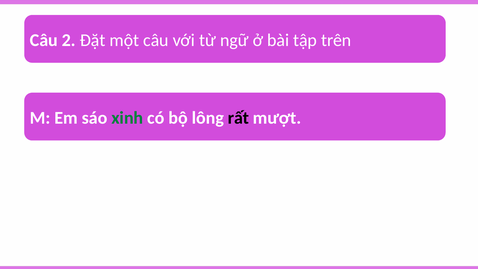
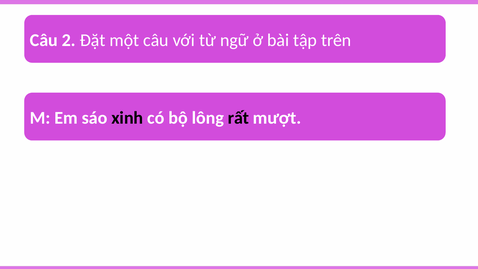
xinh colour: green -> black
